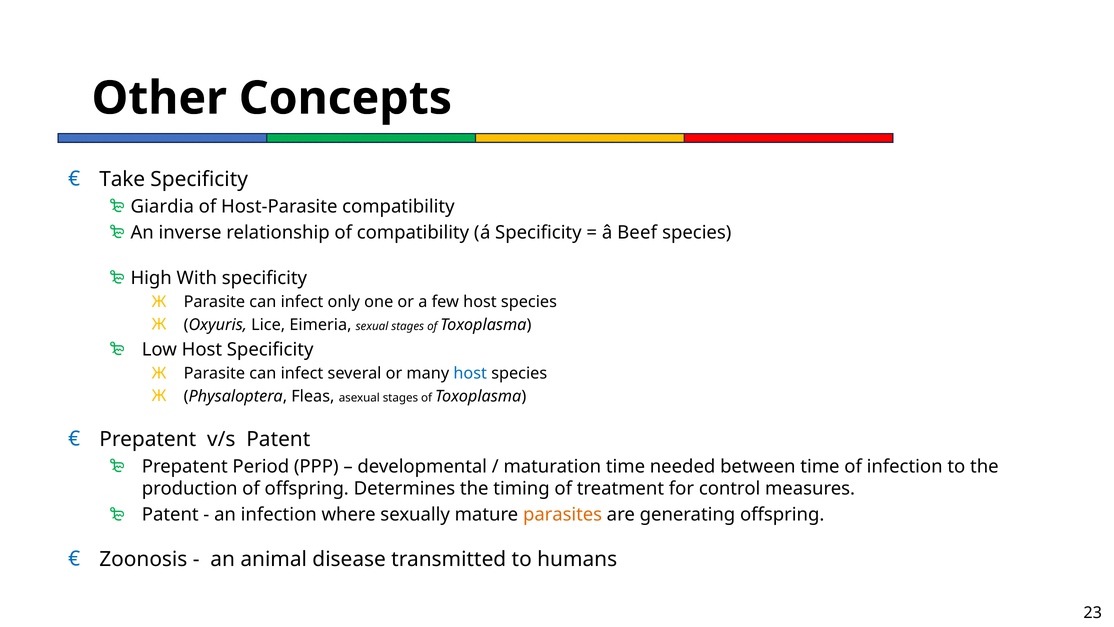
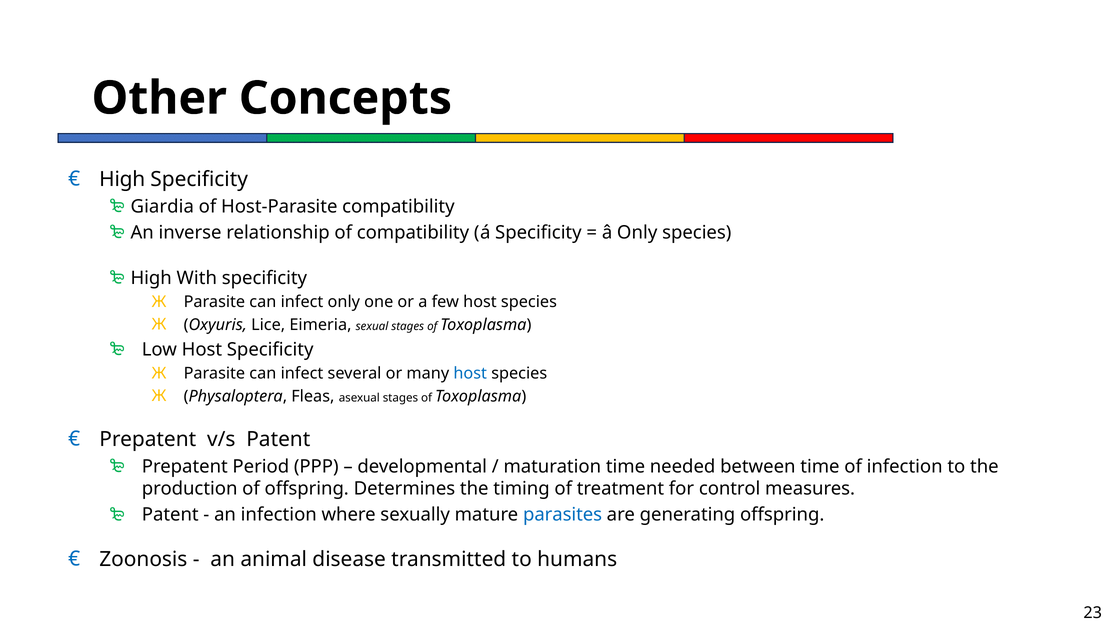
Take at (122, 179): Take -> High
â Beef: Beef -> Only
parasites colour: orange -> blue
